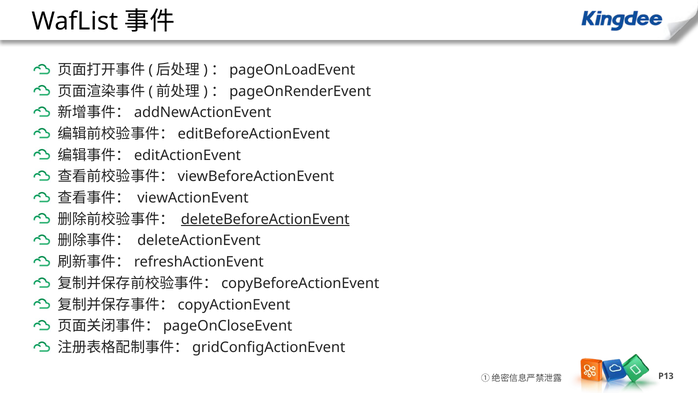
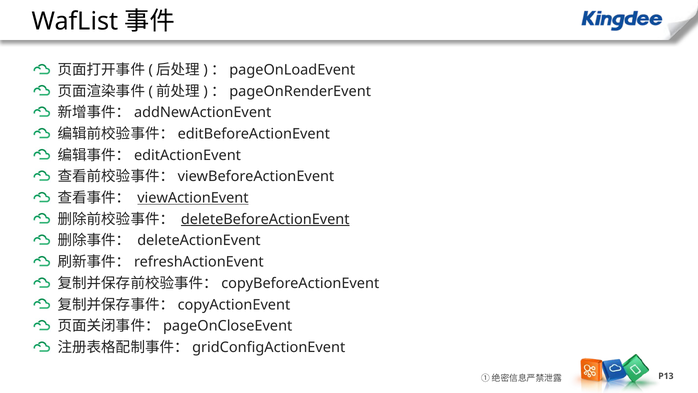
viewActionEvent underline: none -> present
